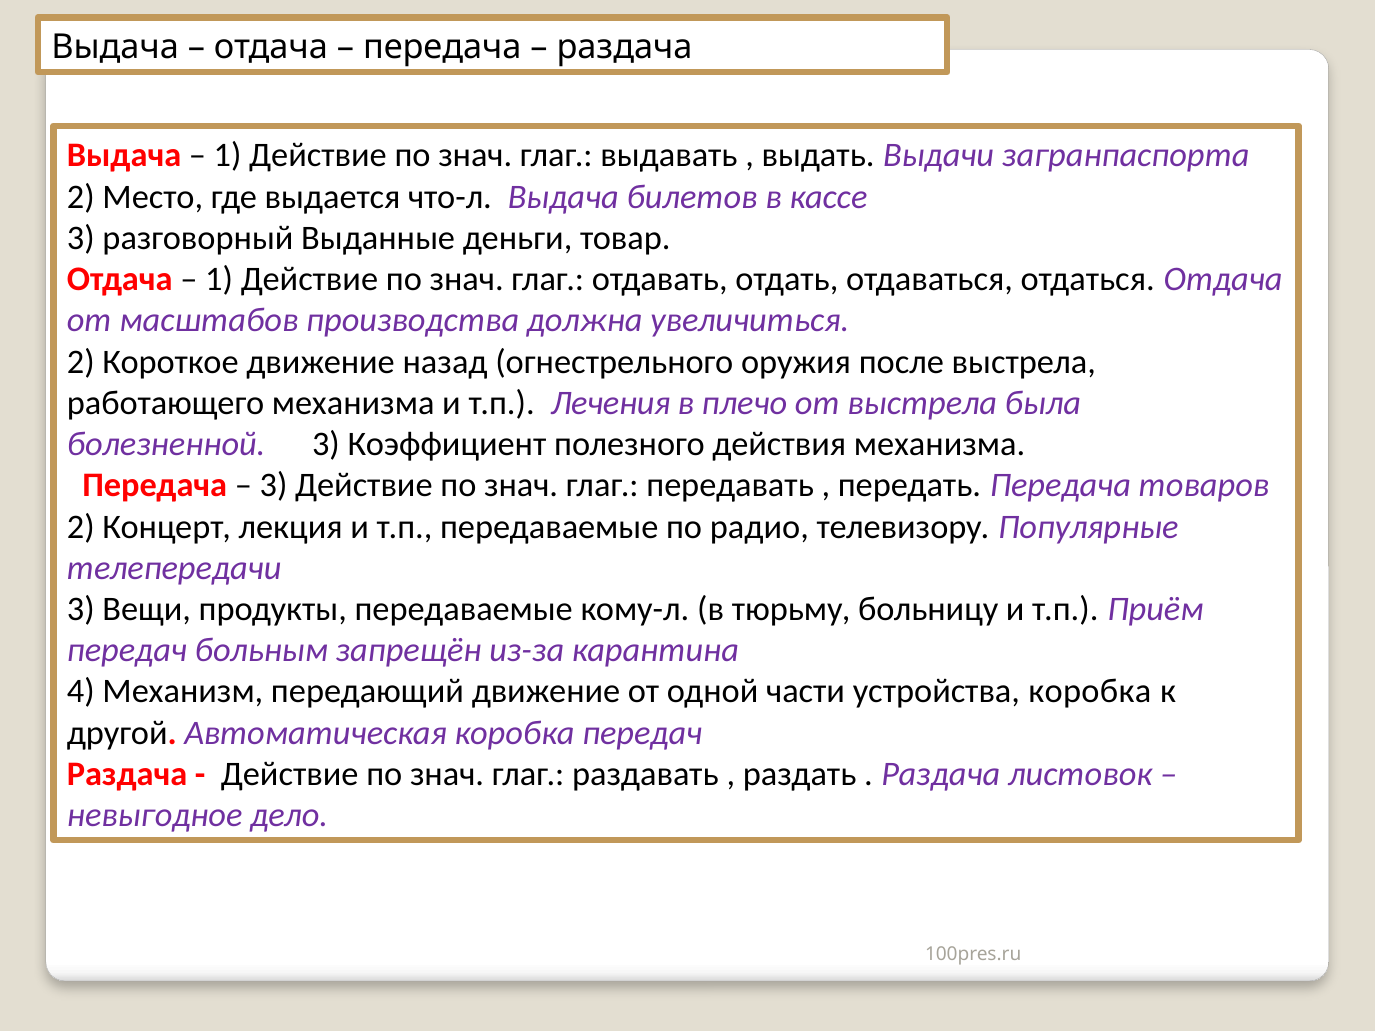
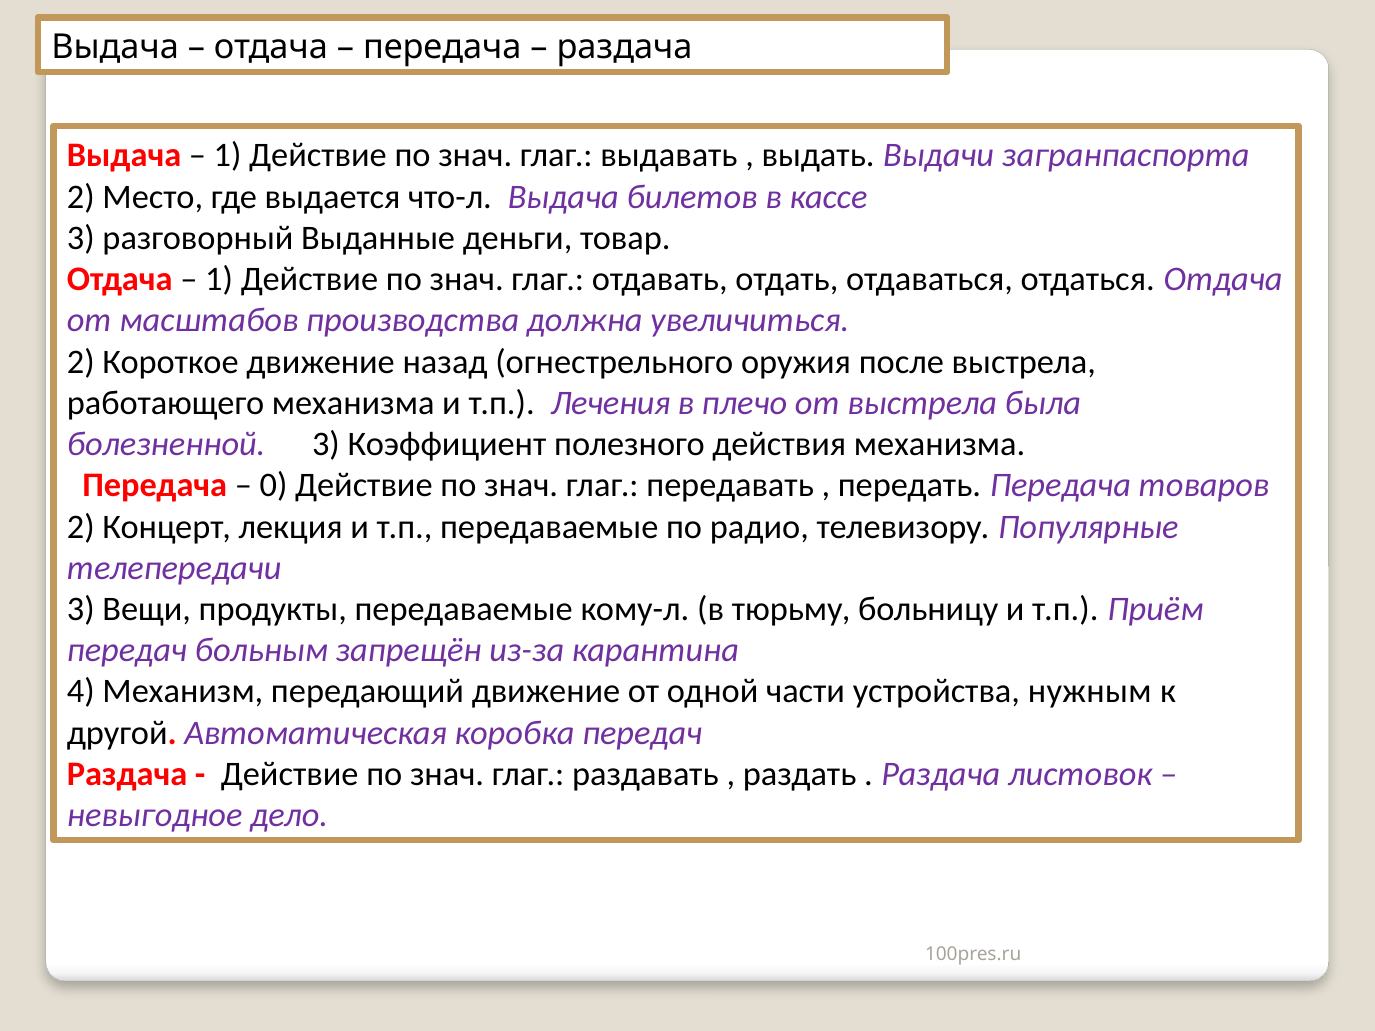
3 at (274, 486): 3 -> 0
устройства коробка: коробка -> нужным
